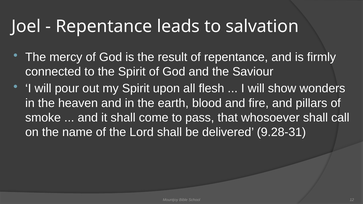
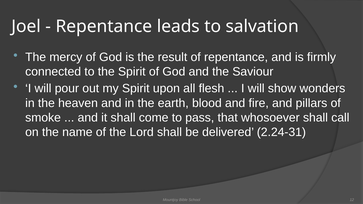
9.28-31: 9.28-31 -> 2.24-31
